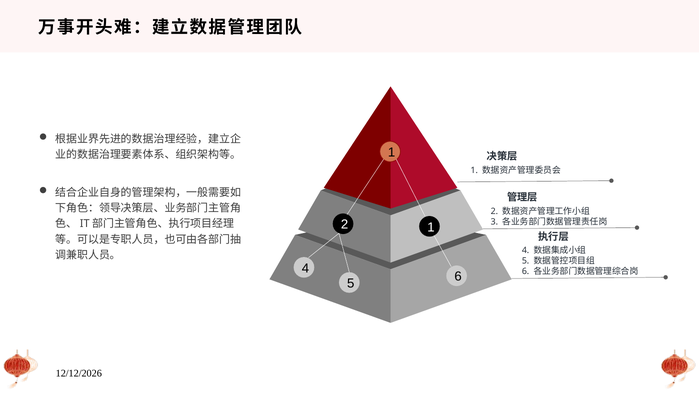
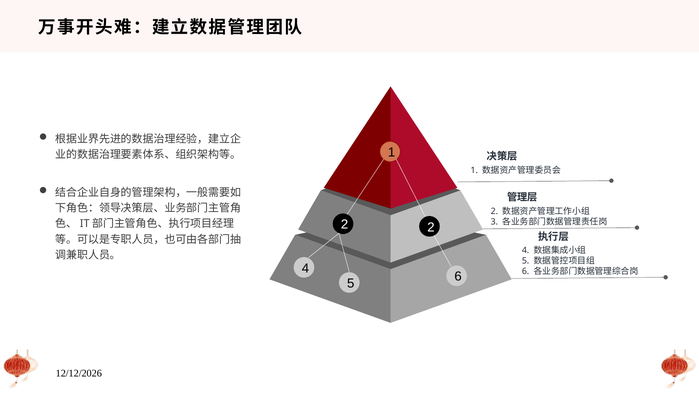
2 1: 1 -> 2
